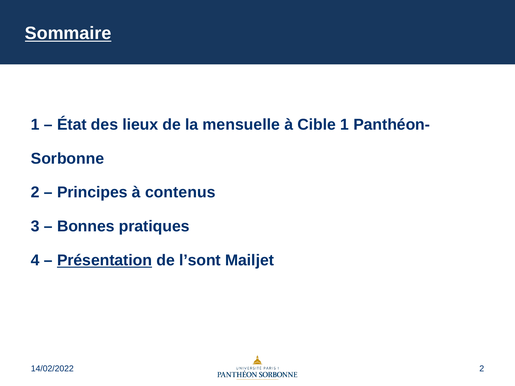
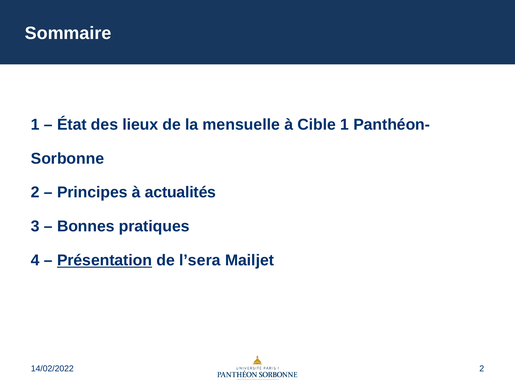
Sommaire underline: present -> none
contenus: contenus -> actualités
l’sont: l’sont -> l’sera
